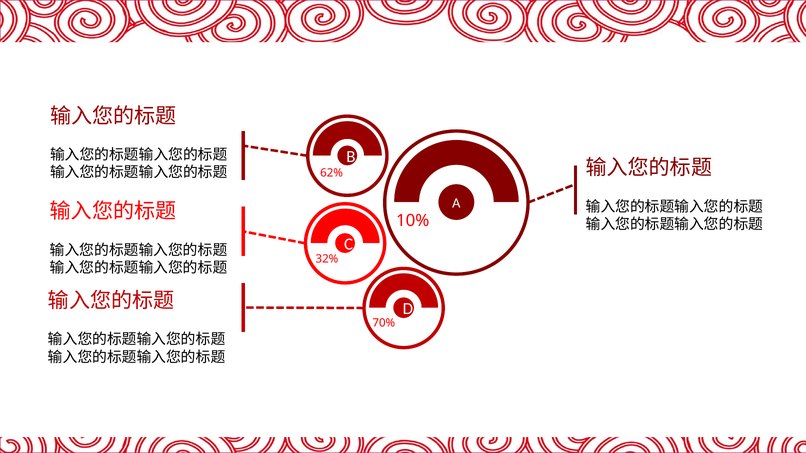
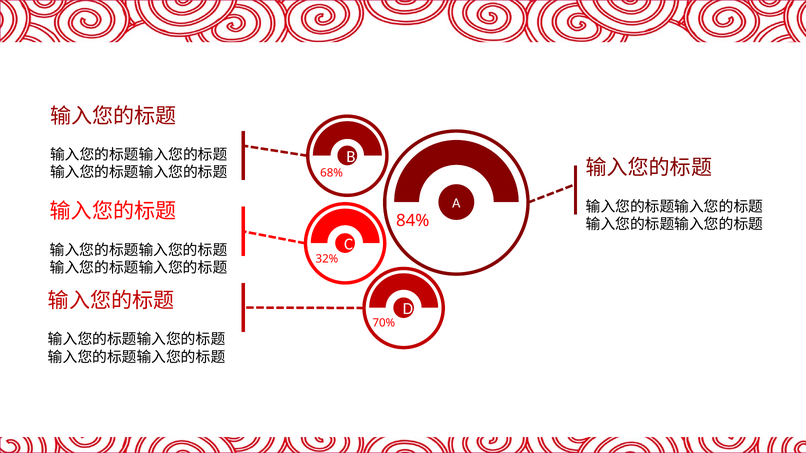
62%: 62% -> 68%
10%: 10% -> 84%
